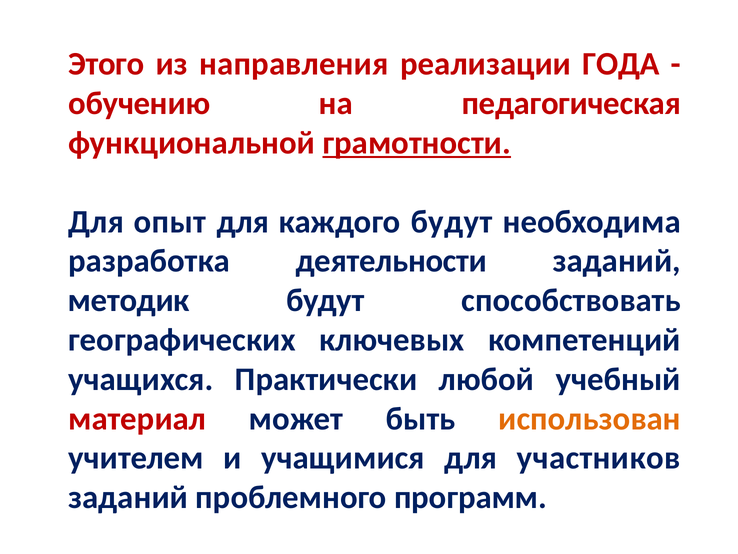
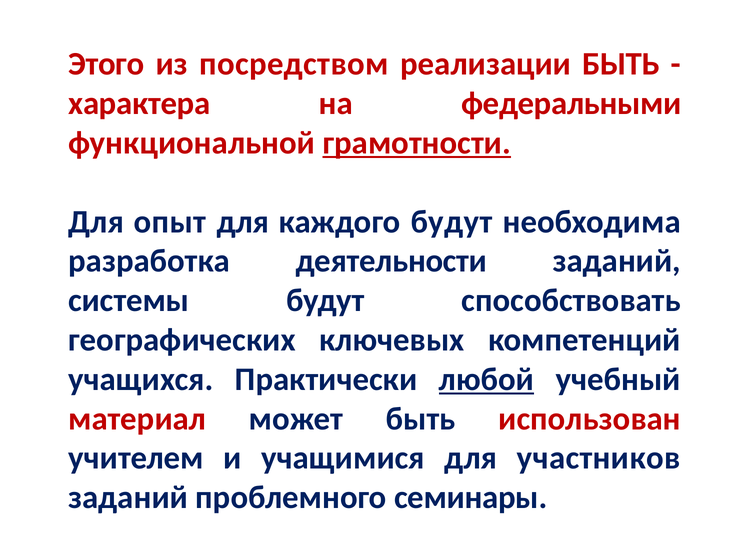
направления: направления -> посредством
реализации ГОДА: ГОДА -> БЫТЬ
обучению: обучению -> характера
педагогическая: педагогическая -> федеральными
методик: методик -> системы
любой underline: none -> present
использован colour: orange -> red
программ: программ -> семинары
